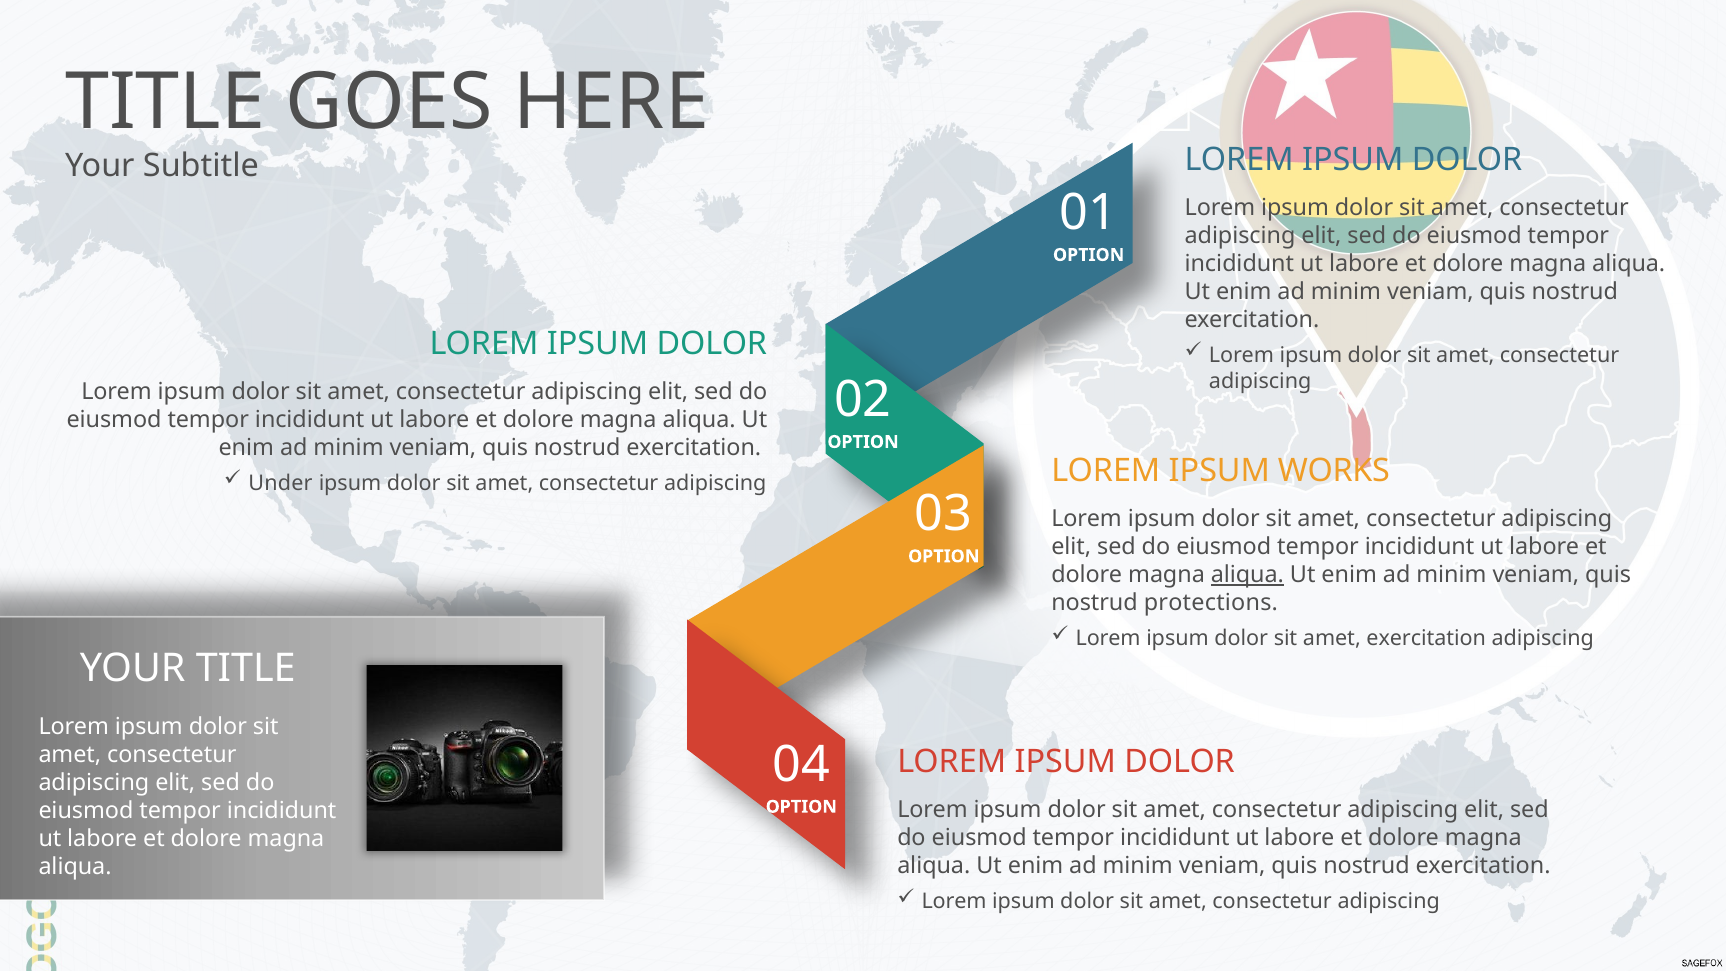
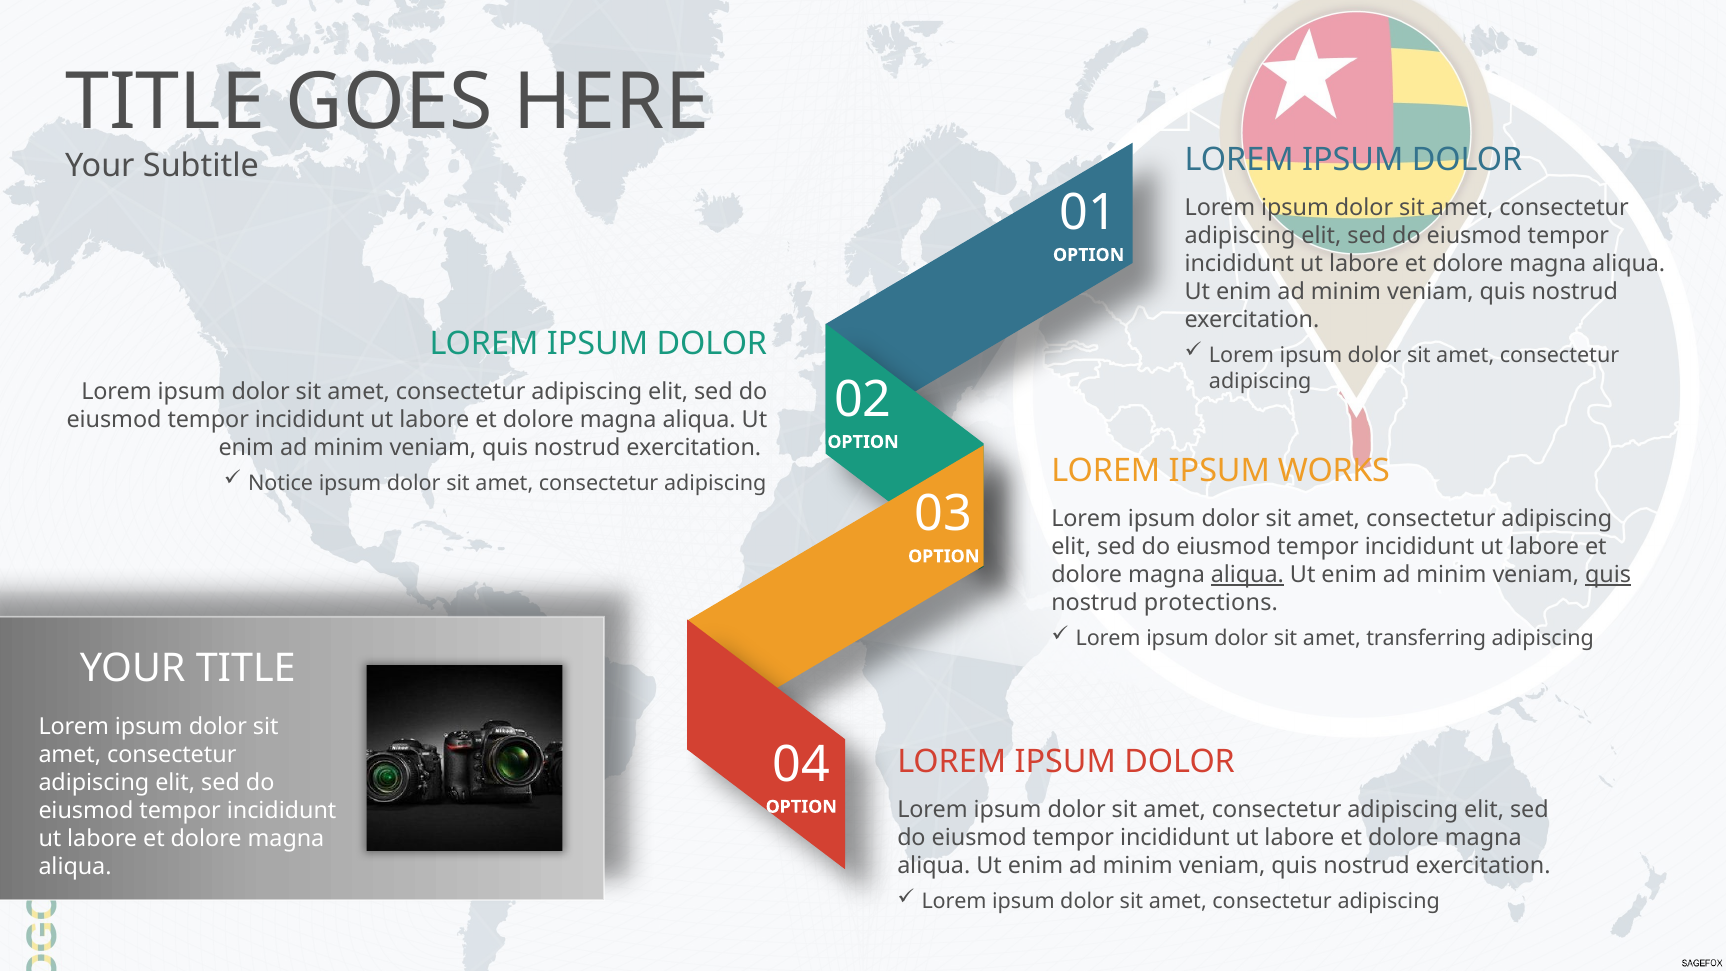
Under: Under -> Notice
quis at (1608, 575) underline: none -> present
amet exercitation: exercitation -> transferring
